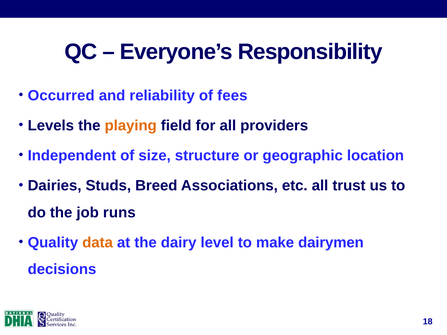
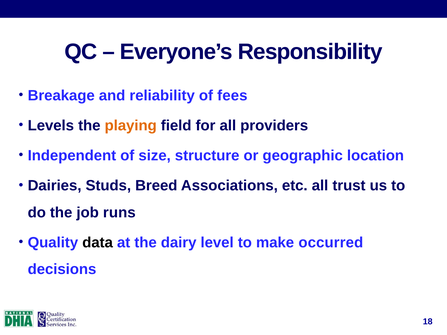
Occurred: Occurred -> Breakage
data colour: orange -> black
dairymen: dairymen -> occurred
